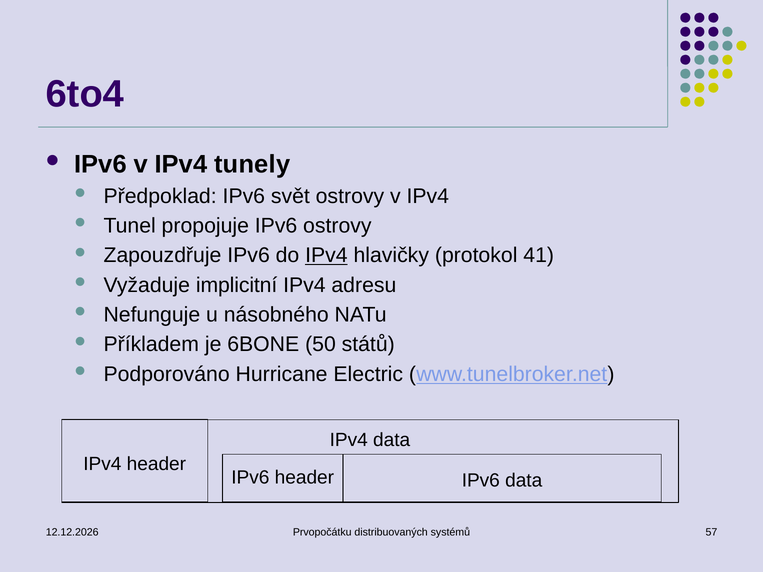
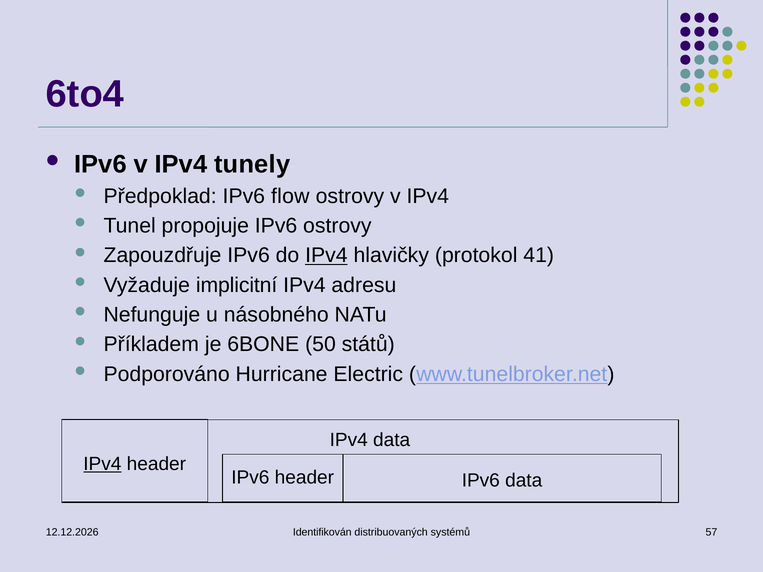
svět: svět -> flow
IPv4 at (102, 464) underline: none -> present
Prvopočátku: Prvopočátku -> Identifikován
